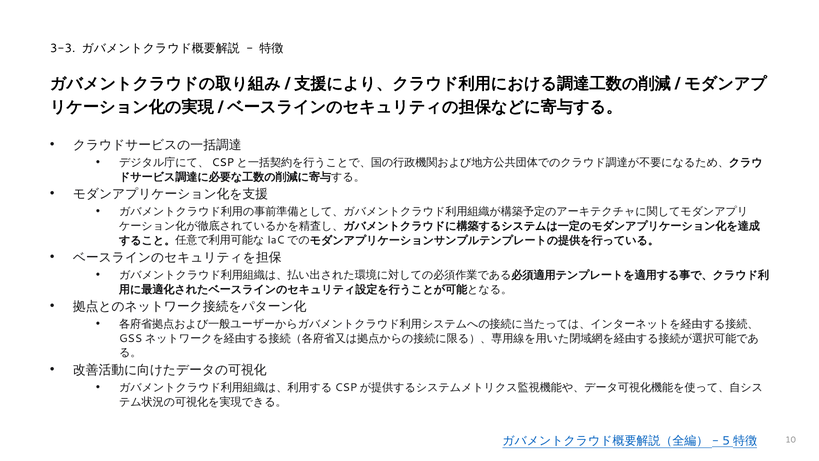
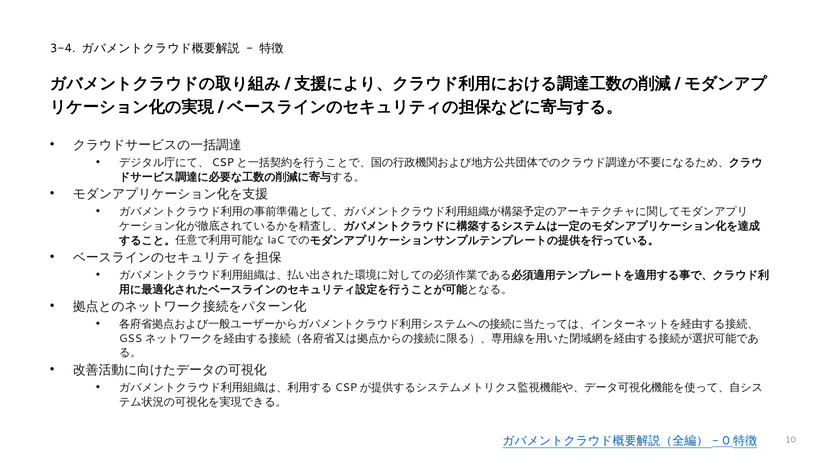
3-3: 3-3 -> 3-4
5: 5 -> 0
